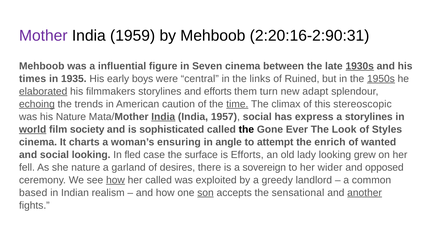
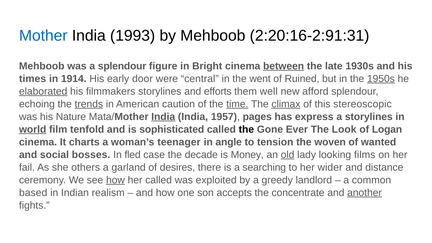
Mother colour: purple -> blue
1959: 1959 -> 1993
2:20:16-2:90:31: 2:20:16-2:90:31 -> 2:20:16-2:91:31
a influential: influential -> splendour
Seven: Seven -> Bright
between underline: none -> present
1930s underline: present -> none
1935: 1935 -> 1914
boys: boys -> door
links: links -> went
turn: turn -> well
adapt: adapt -> afford
echoing underline: present -> none
trends underline: none -> present
climax underline: none -> present
1957 social: social -> pages
society: society -> tenfold
Styles: Styles -> Logan
ensuring: ensuring -> teenager
attempt: attempt -> tension
enrich: enrich -> woven
social looking: looking -> bosses
surface: surface -> decade
is Efforts: Efforts -> Money
old underline: none -> present
grew: grew -> films
fell: fell -> fail
she nature: nature -> others
sovereign: sovereign -> searching
opposed: opposed -> distance
son underline: present -> none
sensational: sensational -> concentrate
